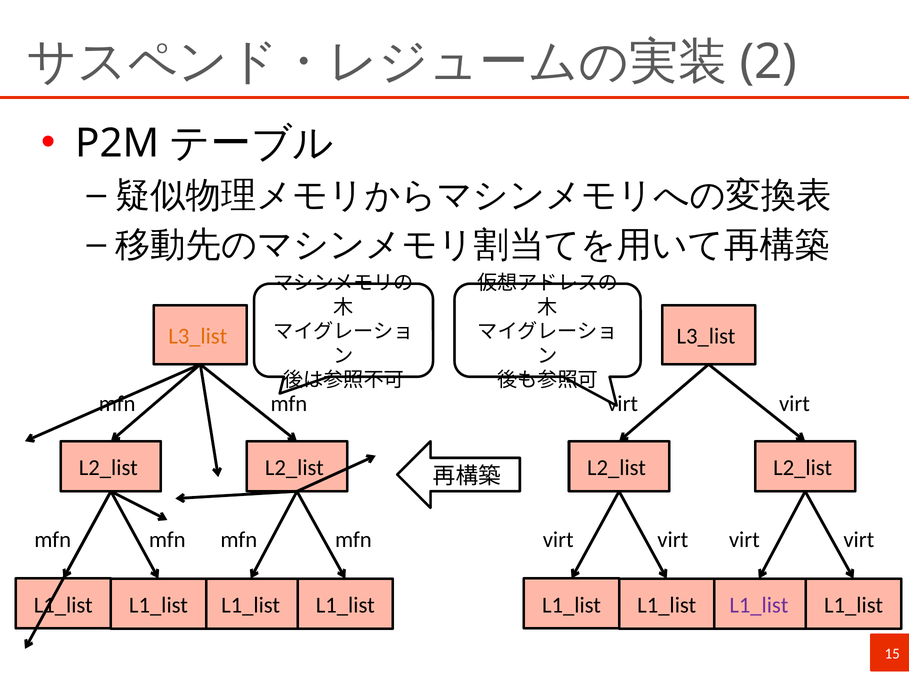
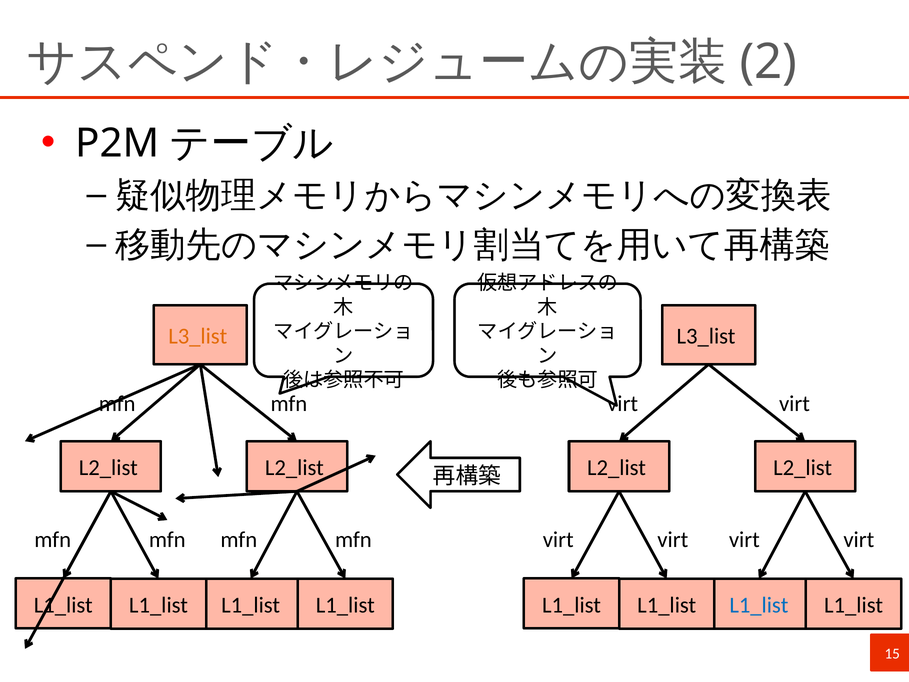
L1_list at (759, 605) colour: purple -> blue
